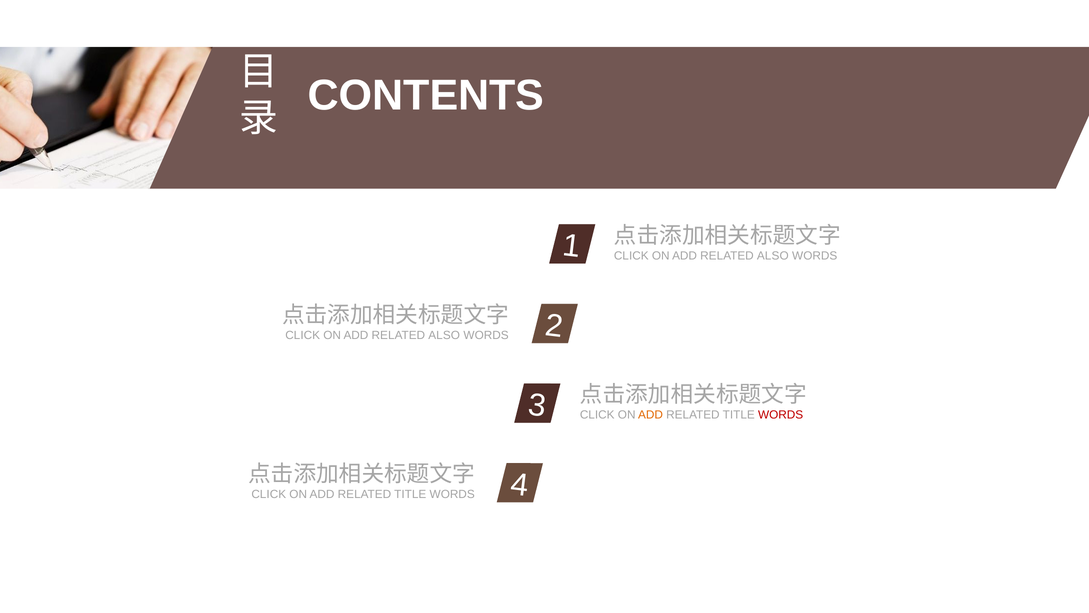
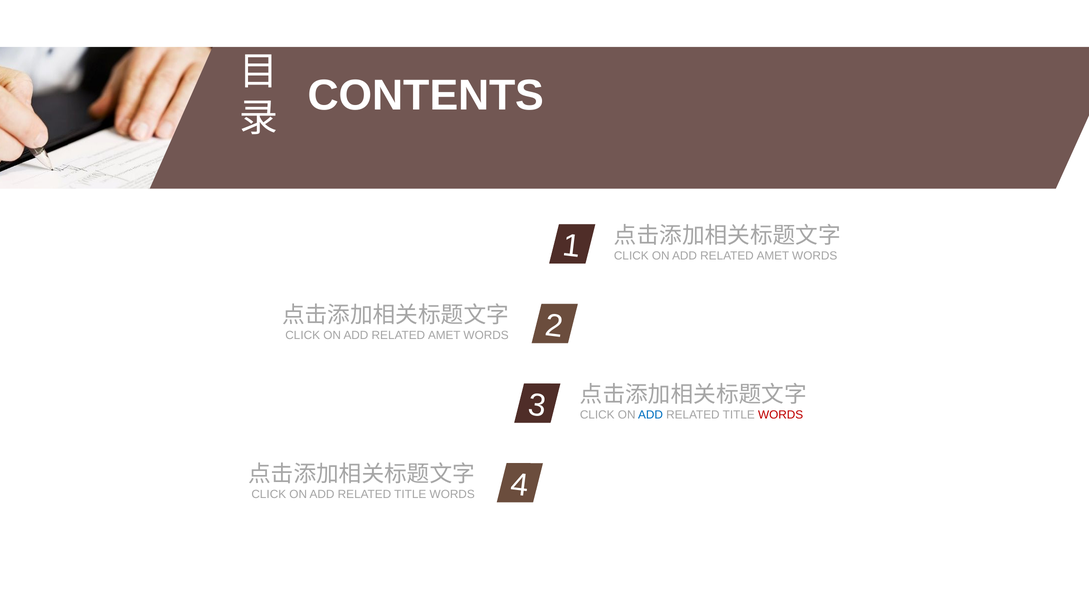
ALSO at (773, 256): ALSO -> AMET
ALSO at (444, 335): ALSO -> AMET
ADD at (650, 414) colour: orange -> blue
